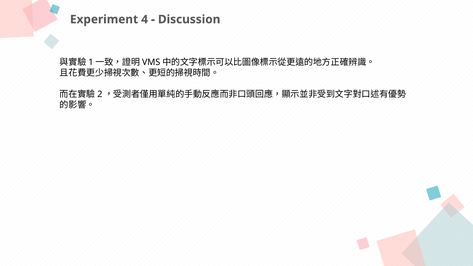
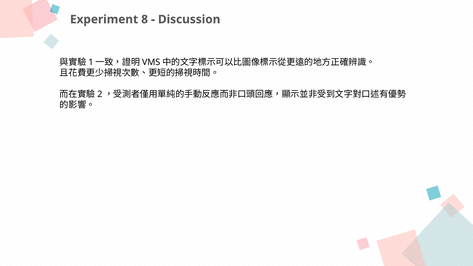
4: 4 -> 8
